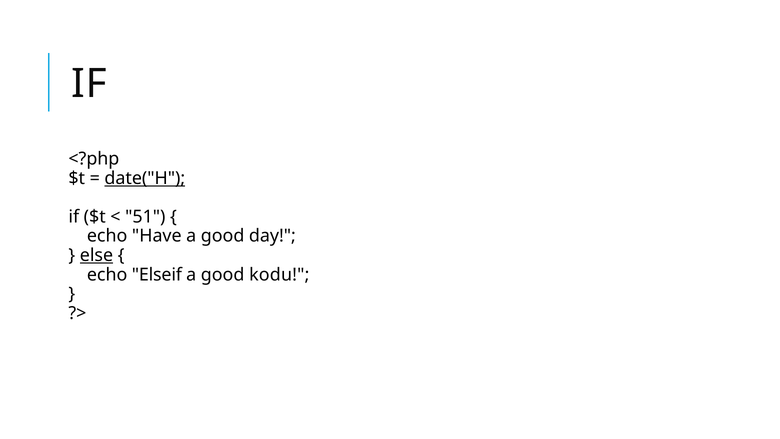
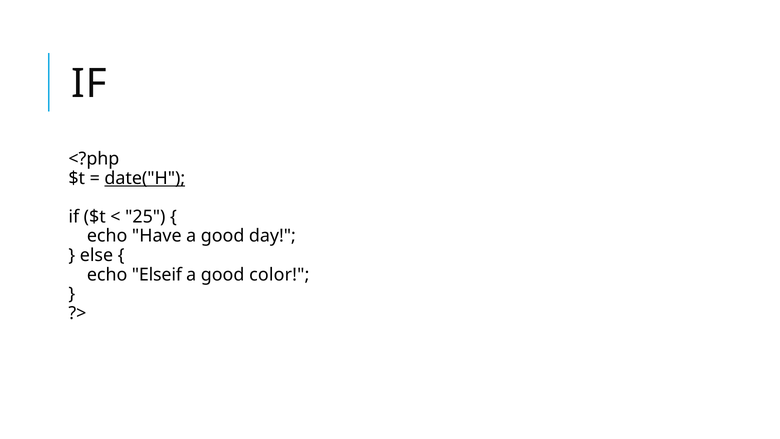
51: 51 -> 25
else underline: present -> none
kodu: kodu -> color
